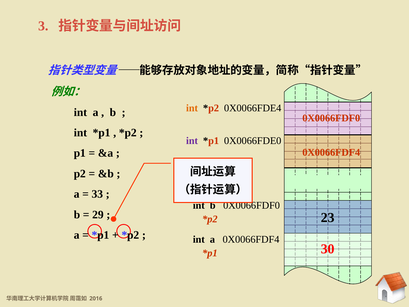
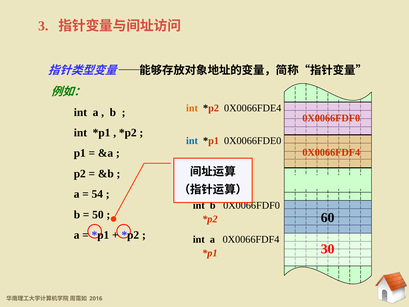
int at (192, 141) colour: purple -> blue
33: 33 -> 54
29: 29 -> 50
23: 23 -> 60
